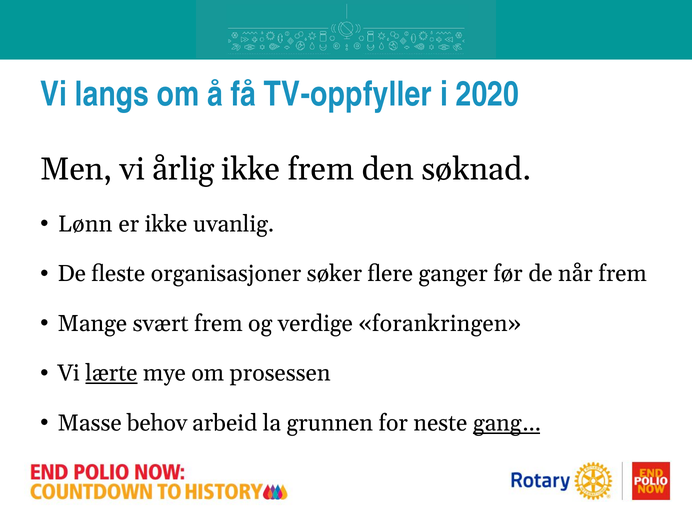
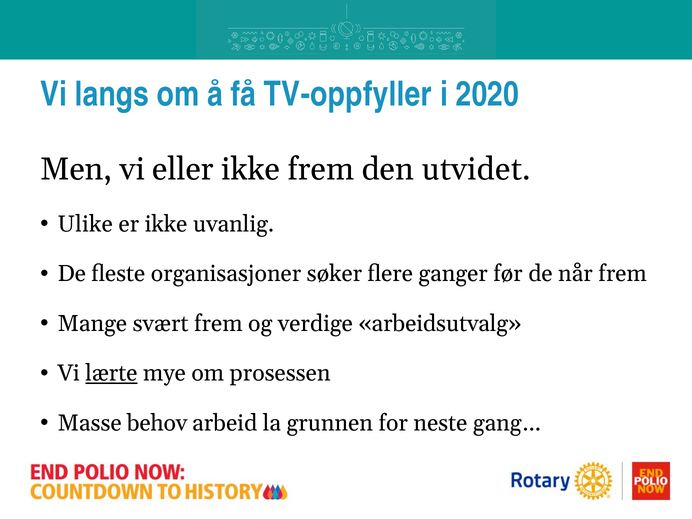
årlig: årlig -> eller
søknad: søknad -> utvidet
Lønn: Lønn -> Ulike
forankringen: forankringen -> arbeidsutvalg
gang… underline: present -> none
